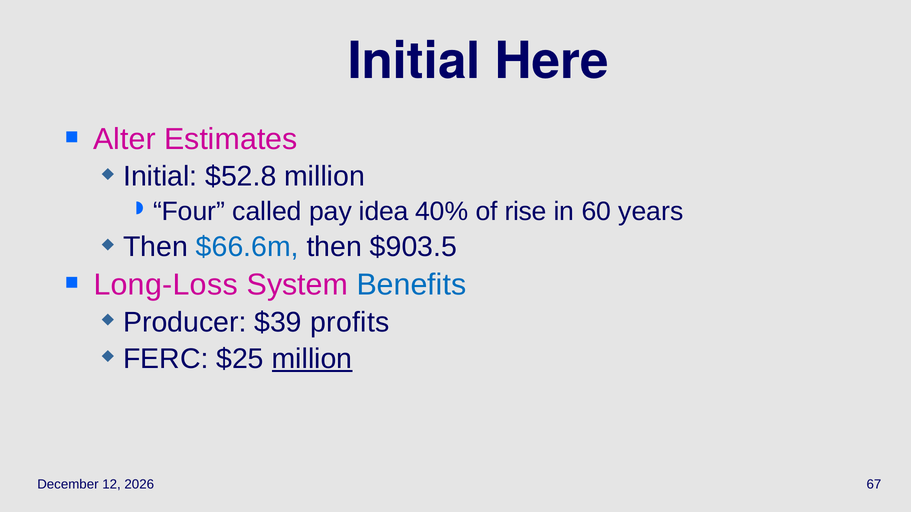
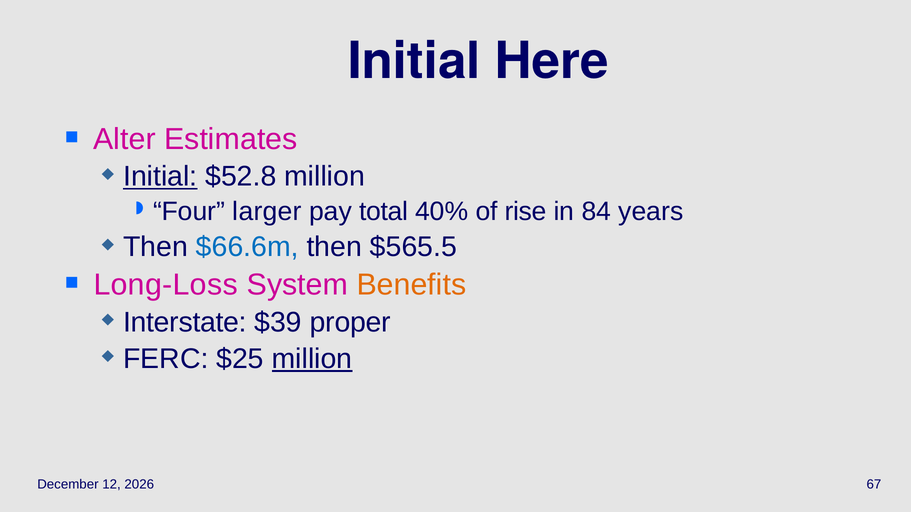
Initial at (160, 177) underline: none -> present
called: called -> larger
idea: idea -> total
60: 60 -> 84
$903.5: $903.5 -> $565.5
Benefits colour: blue -> orange
Producer: Producer -> Interstate
profits: profits -> proper
